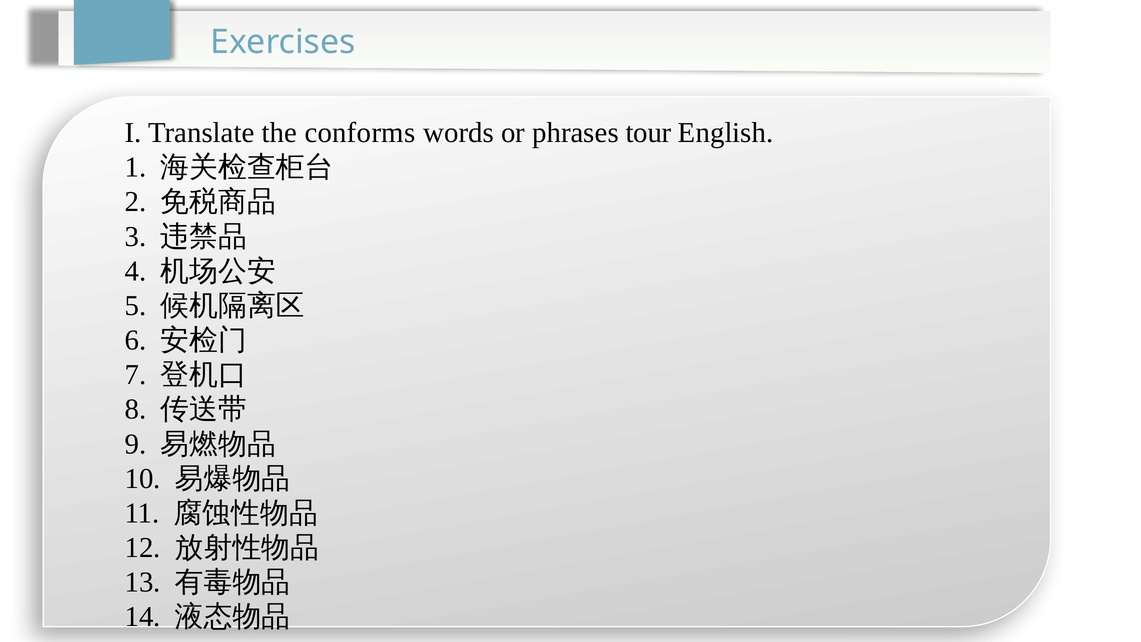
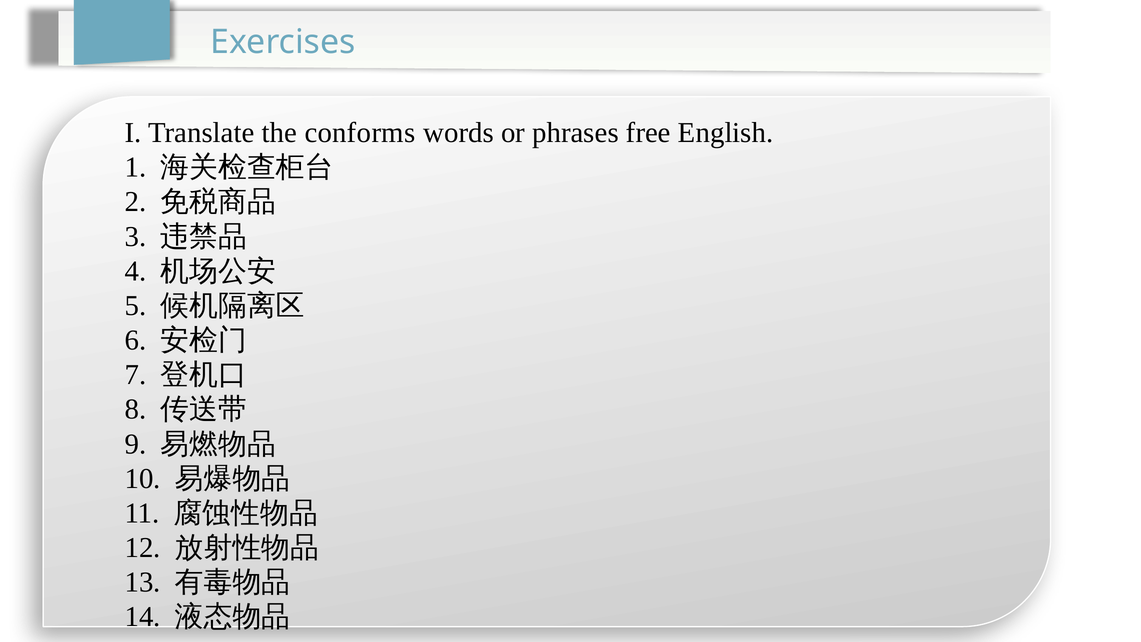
tour: tour -> free
